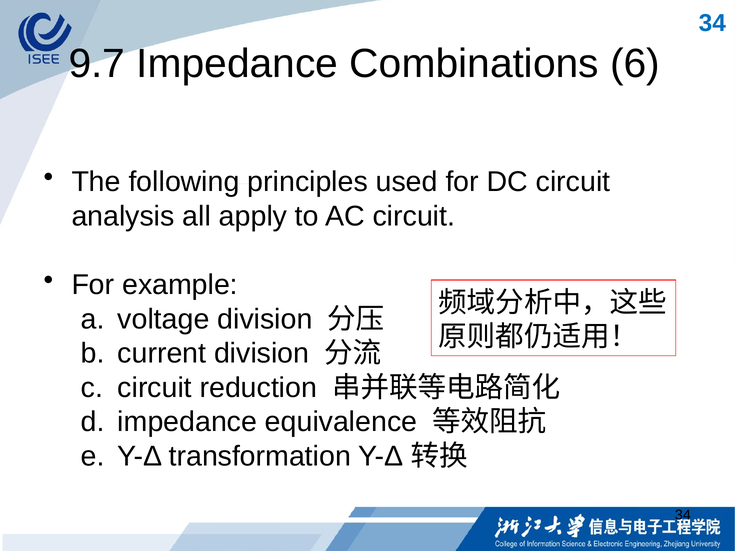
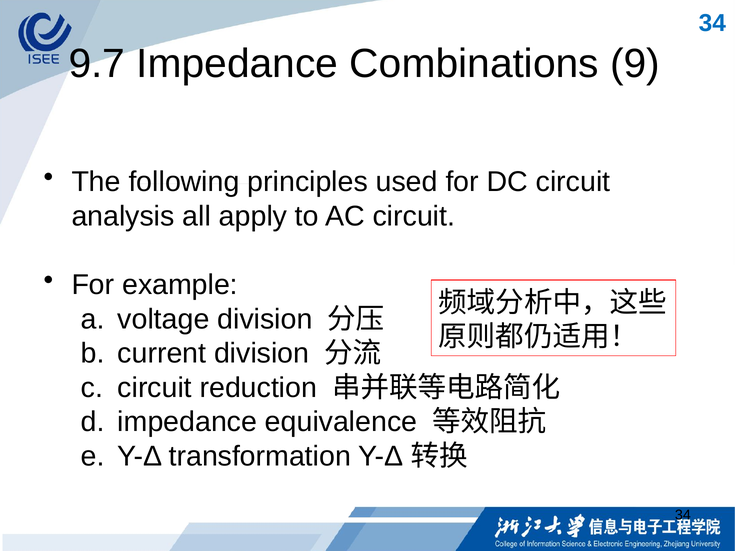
6: 6 -> 9
